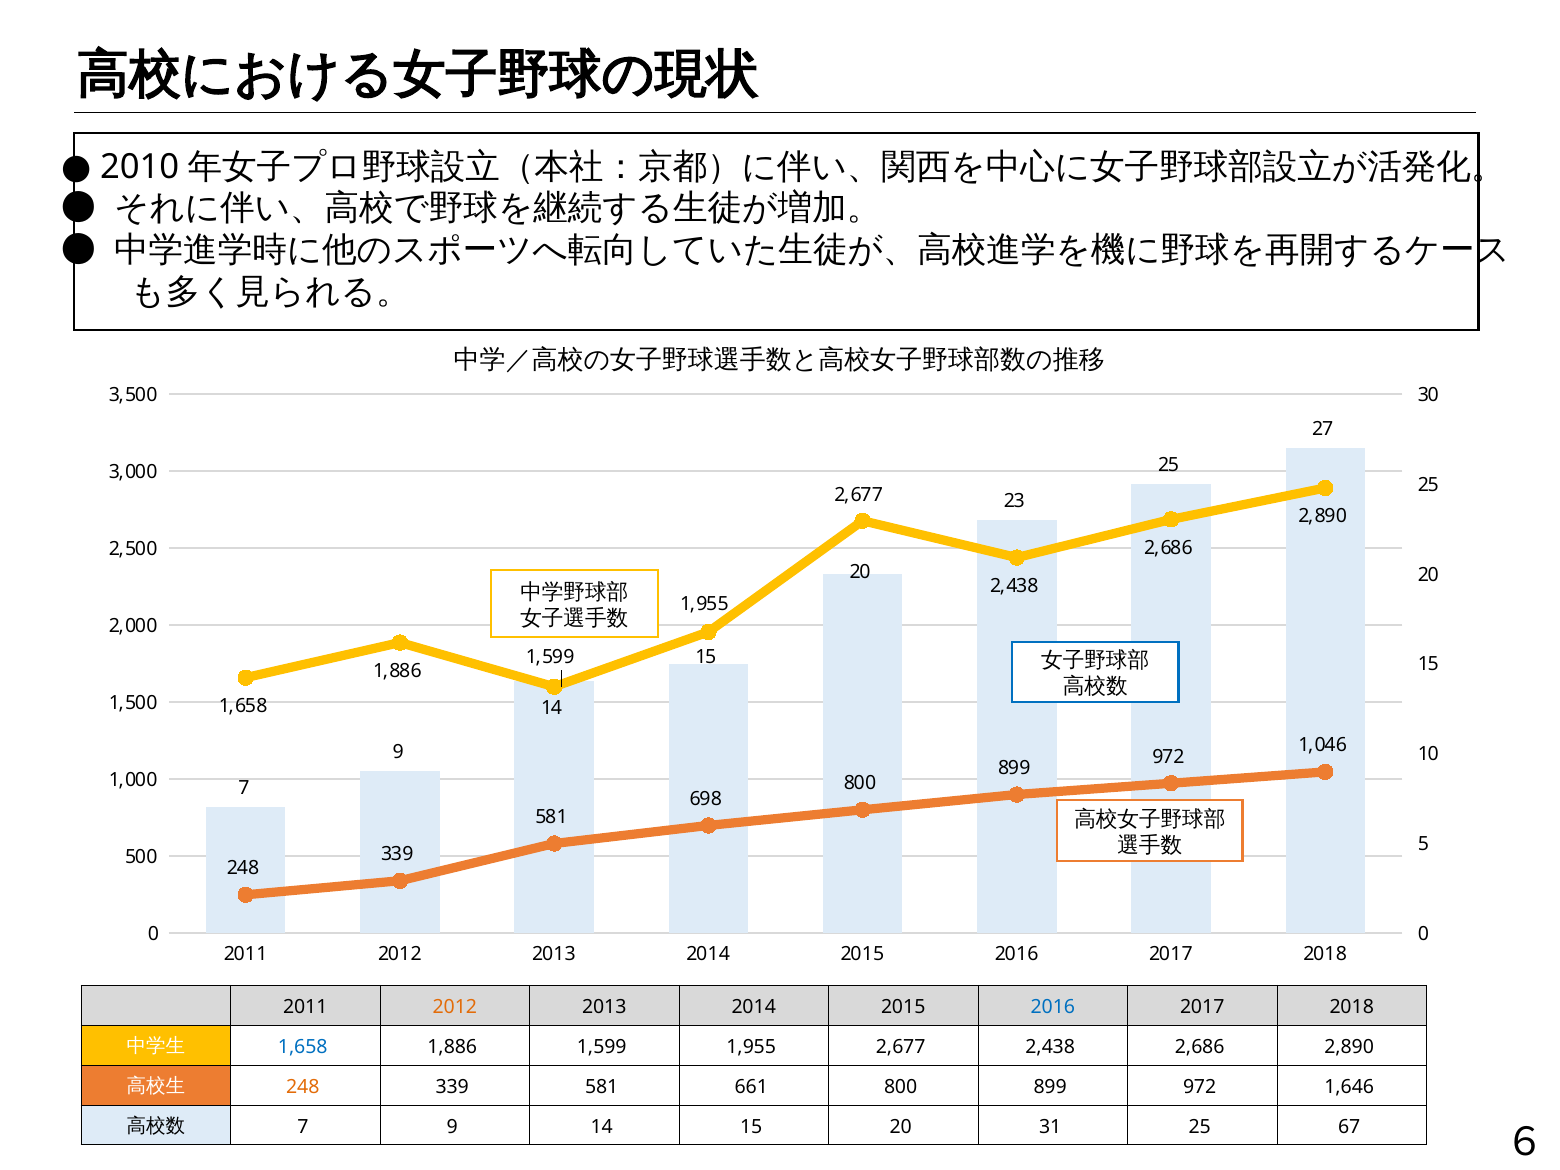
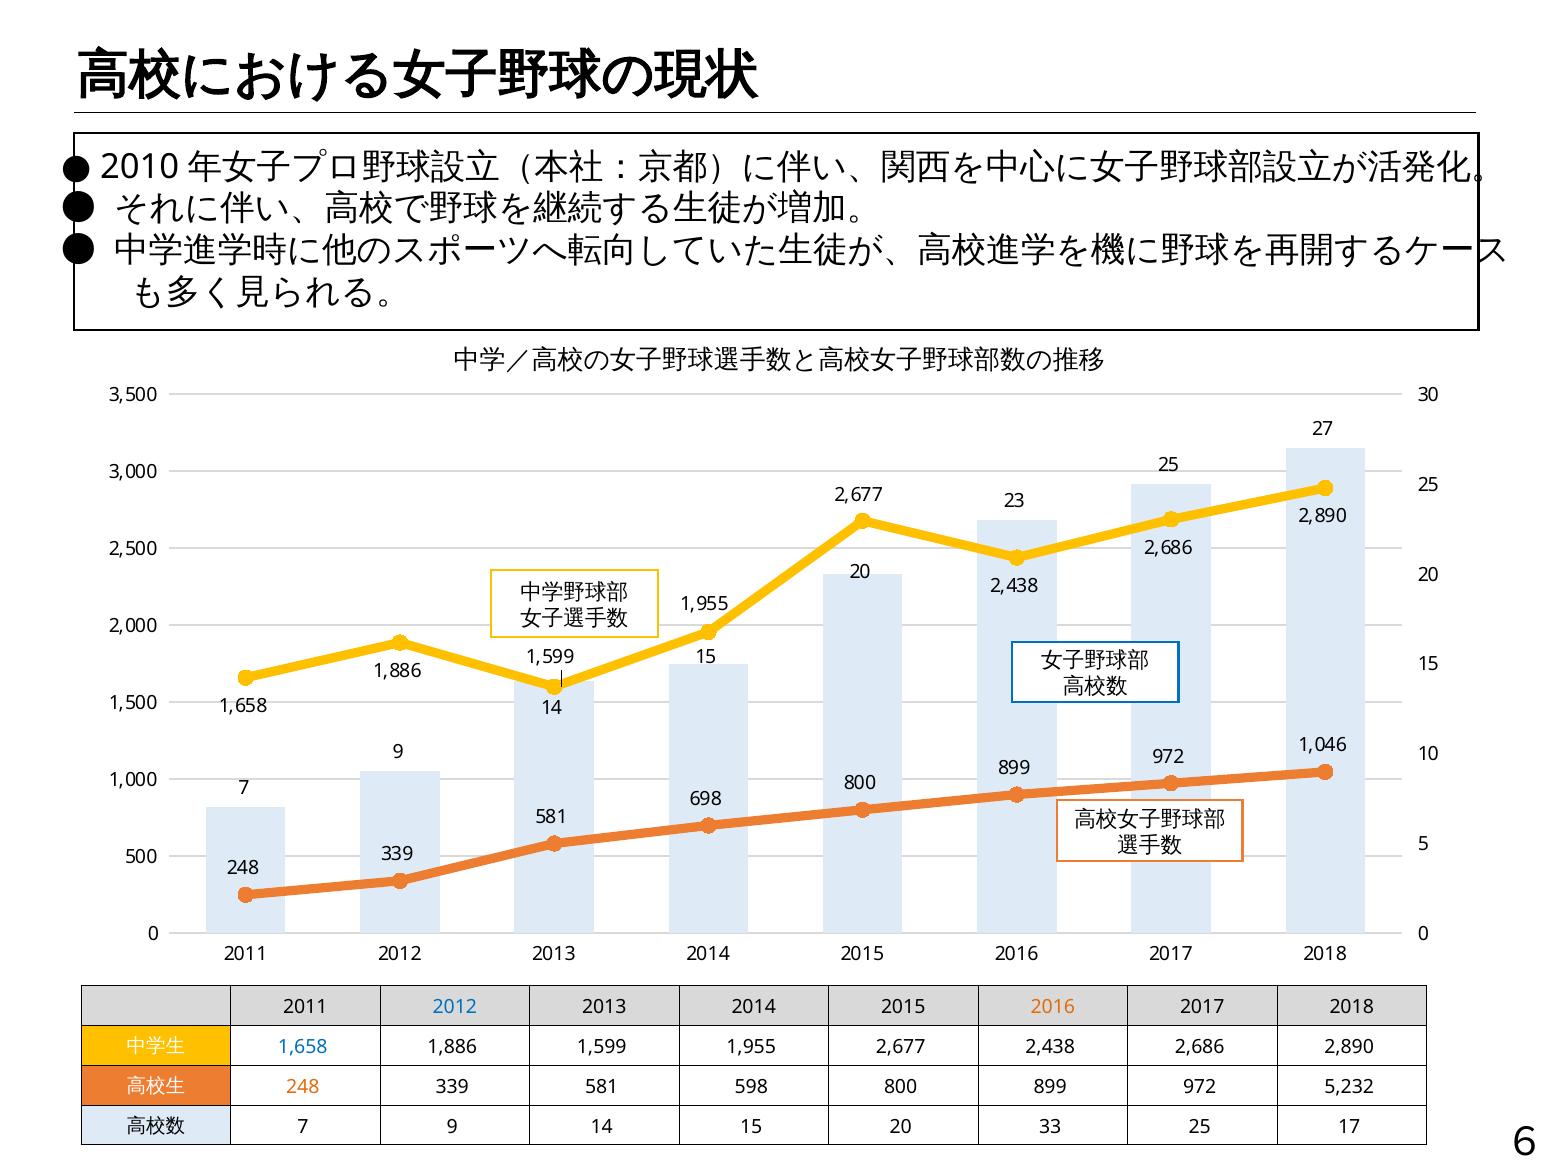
2012 at (455, 1007) colour: orange -> blue
2016 at (1053, 1007) colour: blue -> orange
661: 661 -> 598
1,646: 1,646 -> 5,232
31: 31 -> 33
67: 67 -> 17
